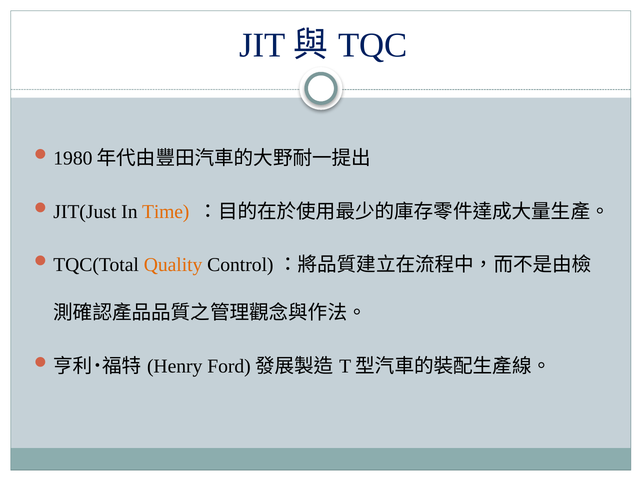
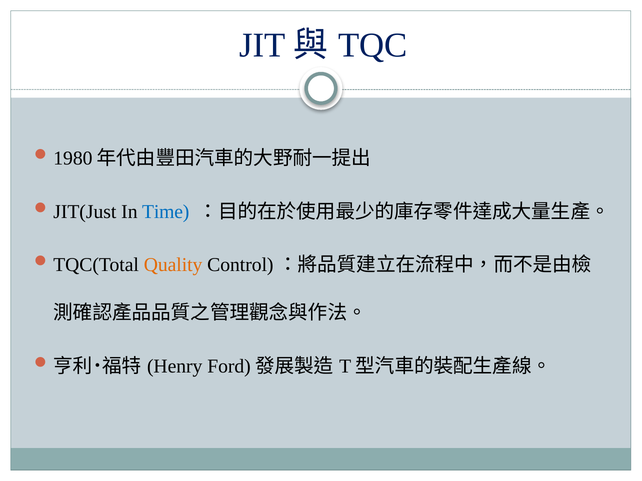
Time colour: orange -> blue
